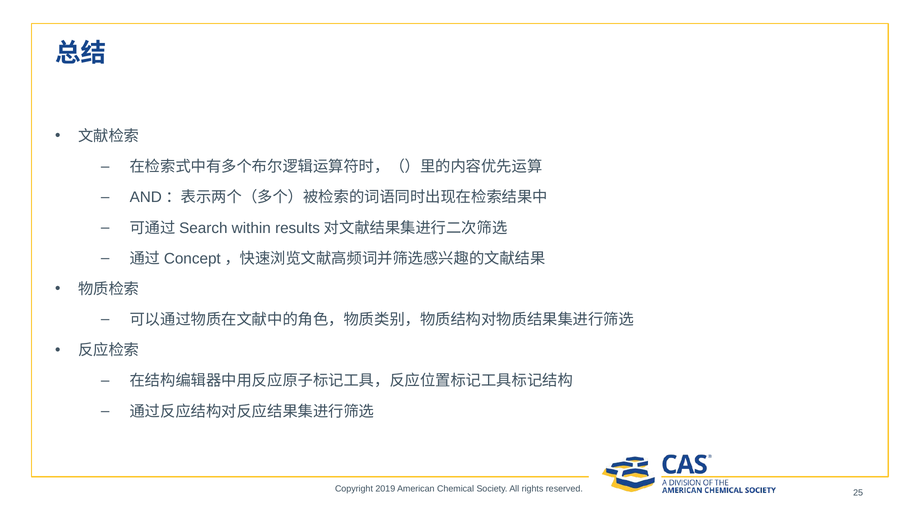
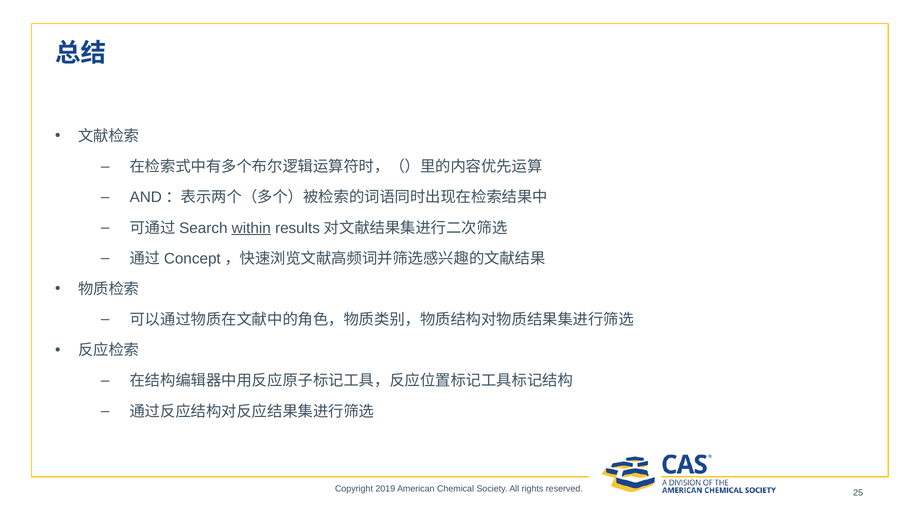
within underline: none -> present
